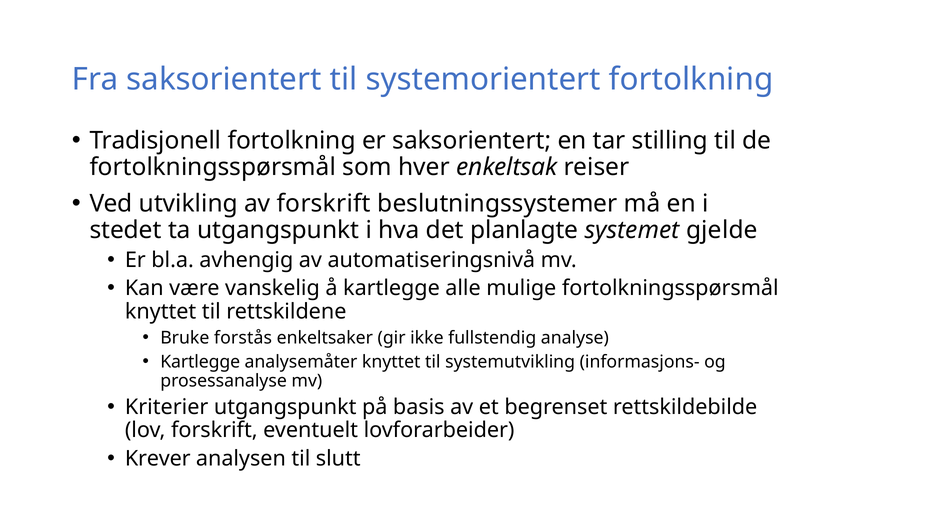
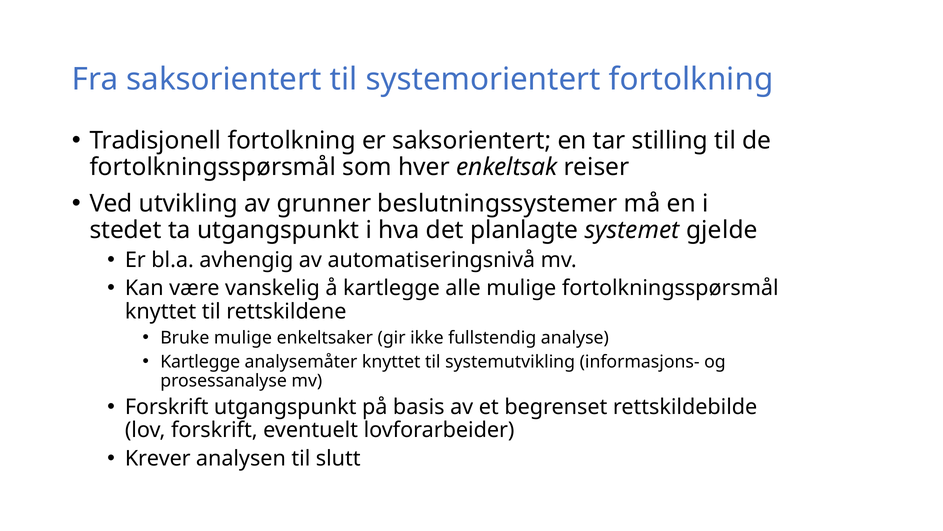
av forskrift: forskrift -> grunner
Bruke forstås: forstås -> mulige
Kriterier at (167, 406): Kriterier -> Forskrift
